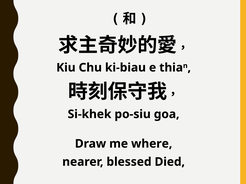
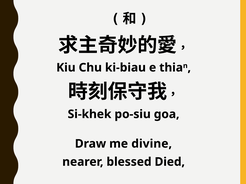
where: where -> divine
